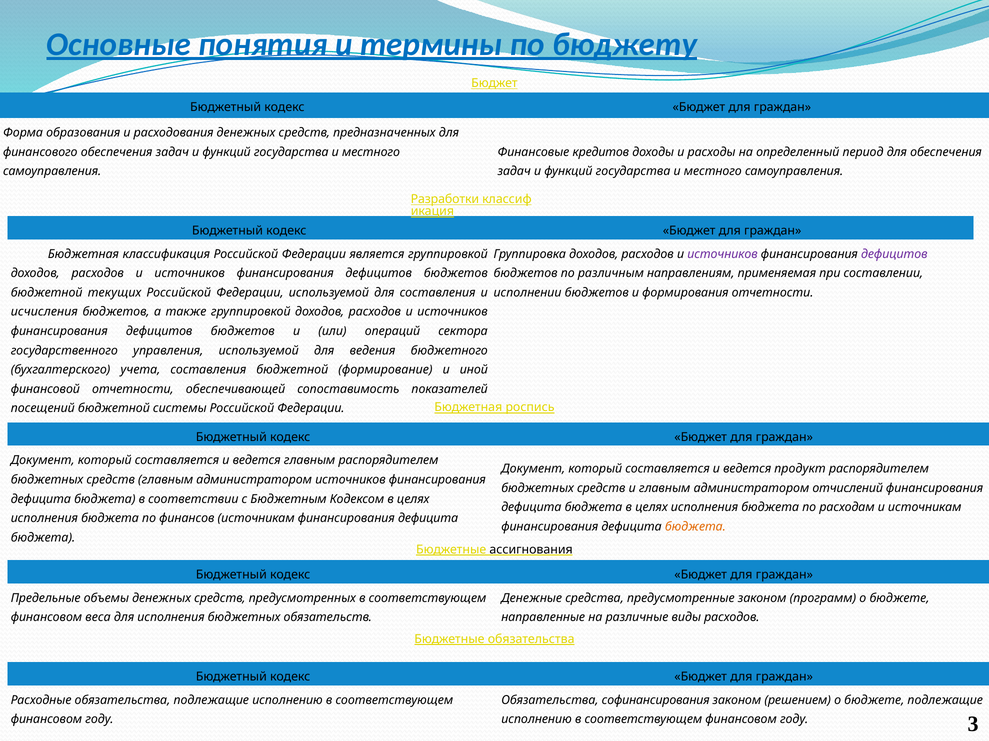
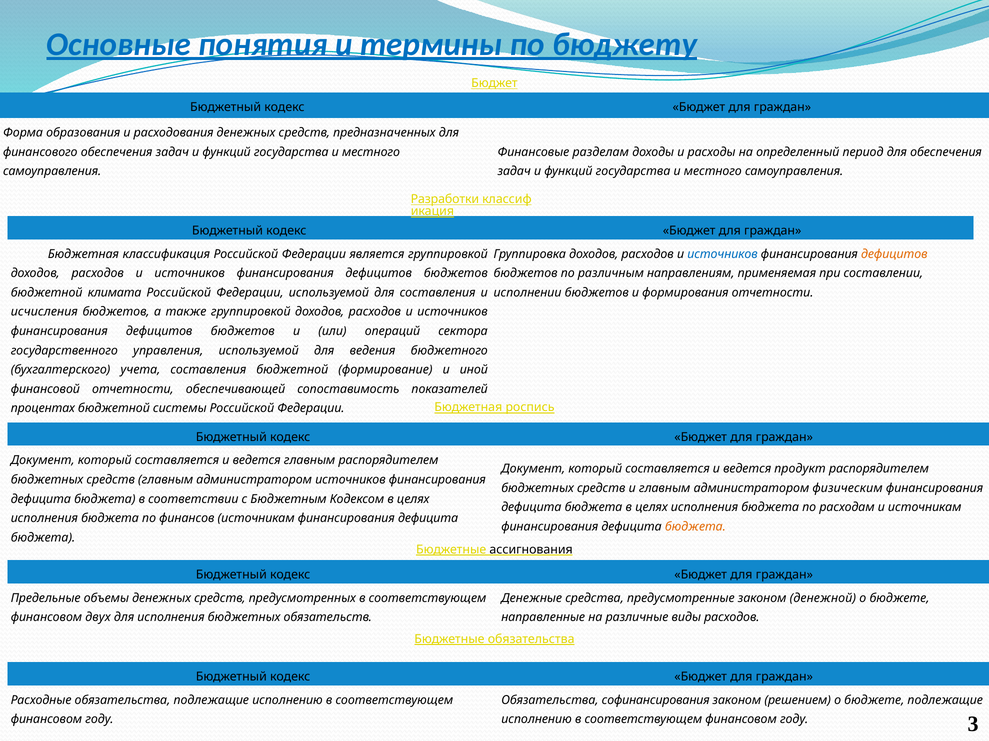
кредитов: кредитов -> разделам
источников at (722, 254) colour: purple -> blue
дефицитов at (894, 254) colour: purple -> orange
текущих: текущих -> климата
посещений: посещений -> процентах
отчислений: отчислений -> физическим
программ: программ -> денежной
веса: веса -> двух
